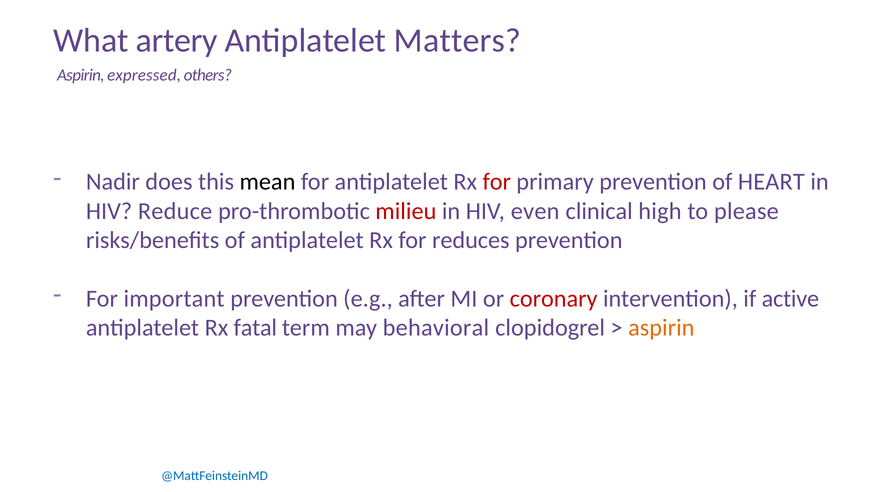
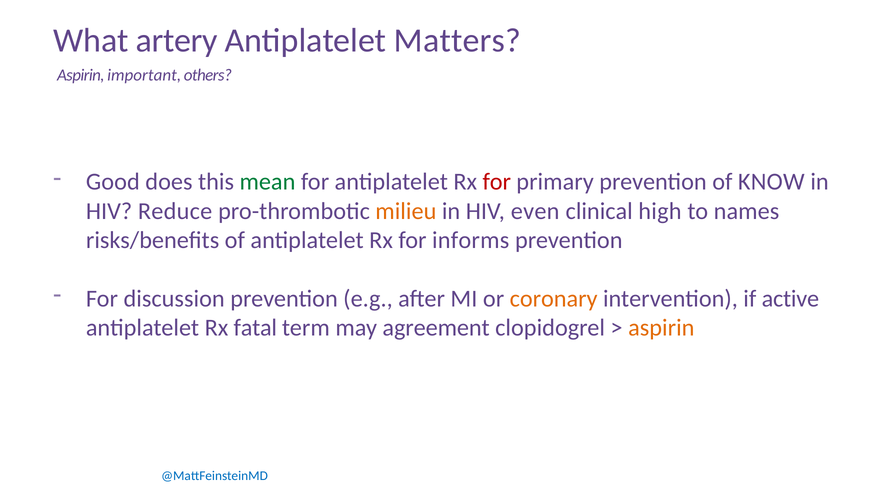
expressed: expressed -> important
Nadir: Nadir -> Good
mean colour: black -> green
HEART: HEART -> KNOW
milieu colour: red -> orange
please: please -> names
reduces: reduces -> informs
important: important -> discussion
coronary colour: red -> orange
behavioral: behavioral -> agreement
